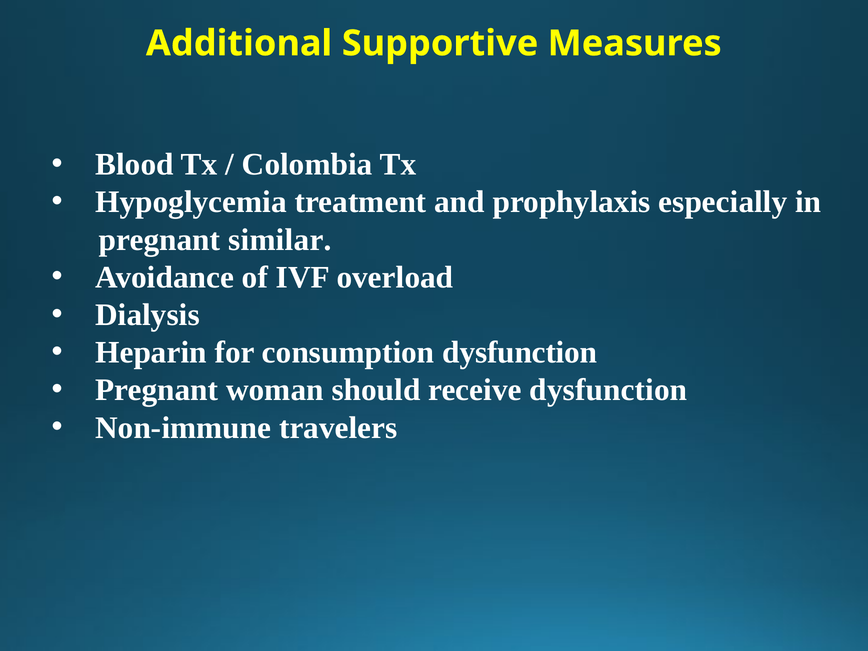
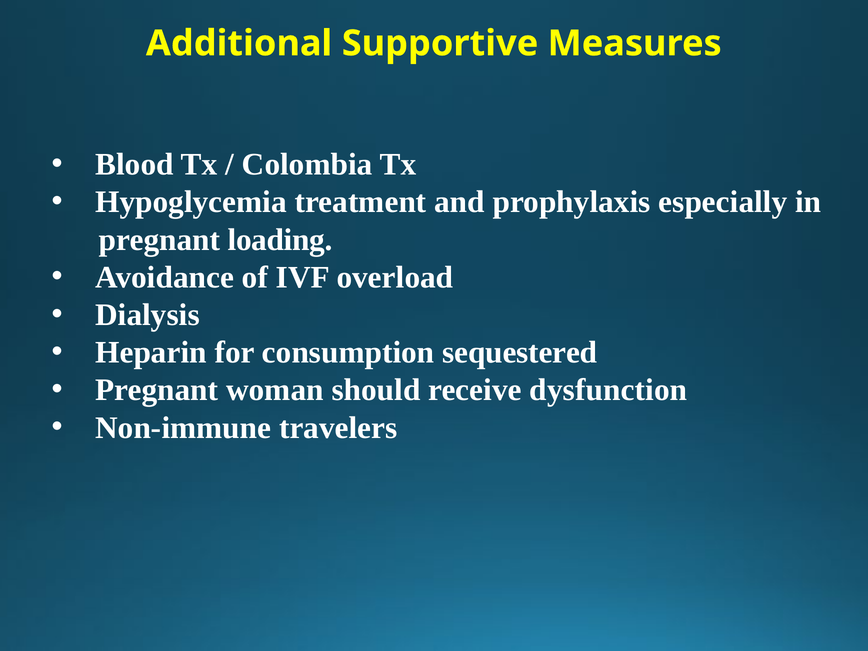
similar: similar -> loading
consumption dysfunction: dysfunction -> sequestered
